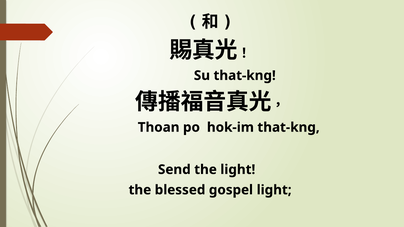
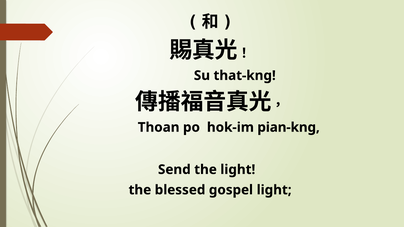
hok-im that-kng: that-kng -> pian-kng
